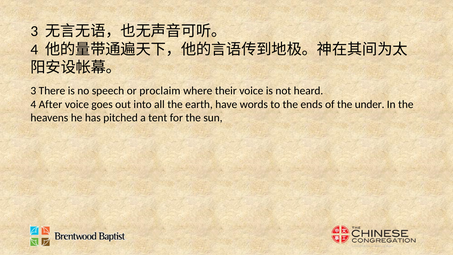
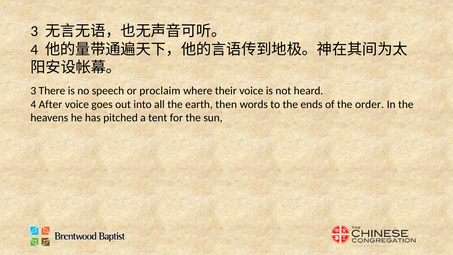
have: have -> then
under: under -> order
